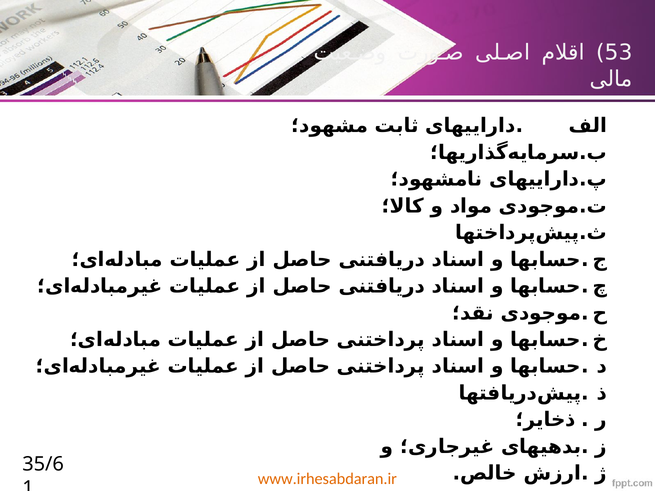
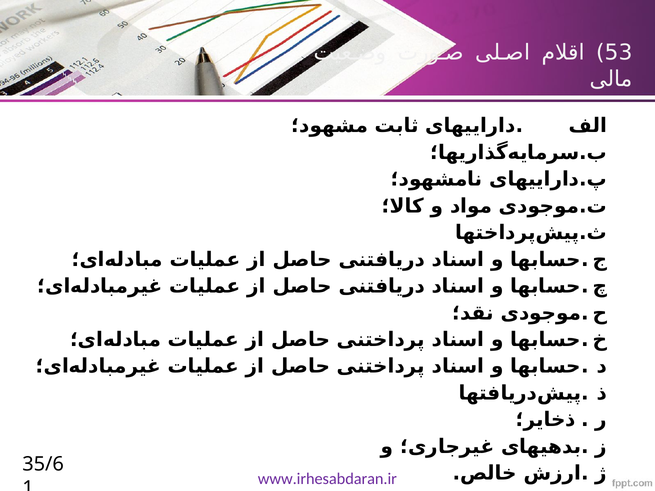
www.irhesabdaran.ir colour: orange -> purple
